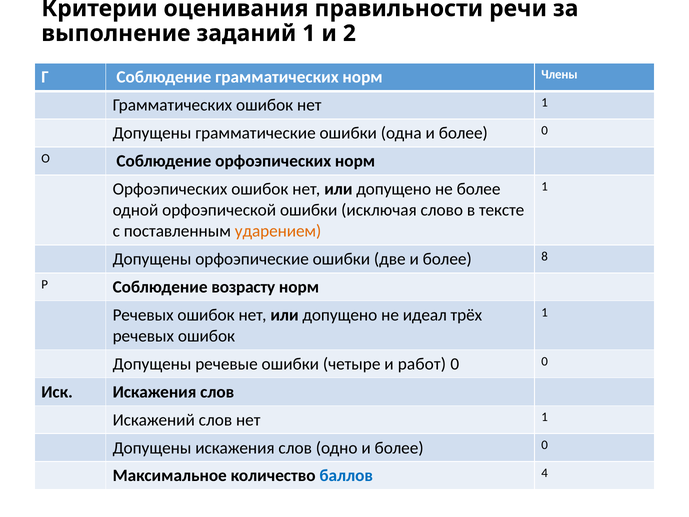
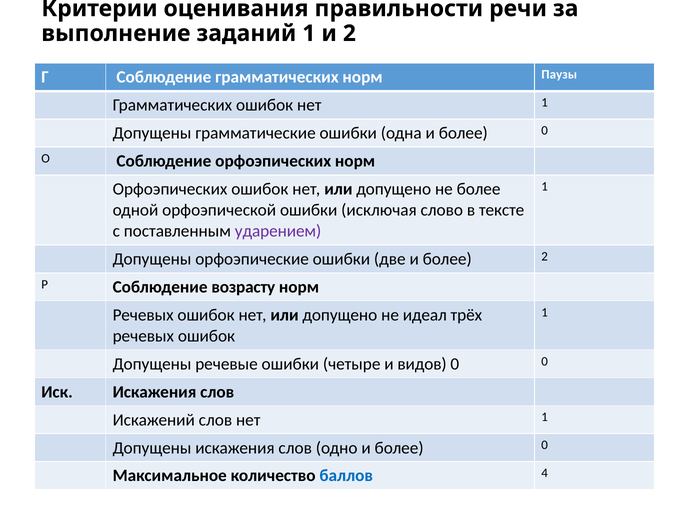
Члены: Члены -> Паузы
ударением colour: orange -> purple
более 8: 8 -> 2
работ: работ -> видов
